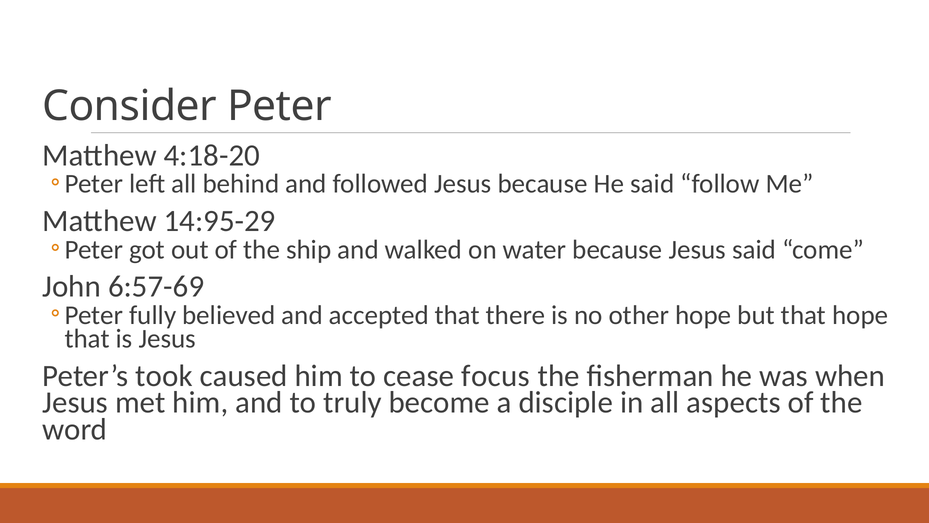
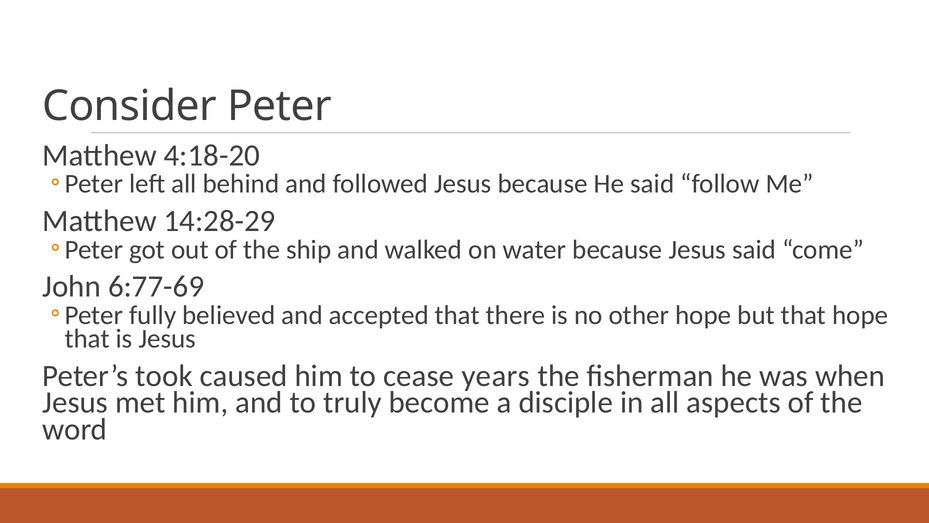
14:95-29: 14:95-29 -> 14:28-29
6:57-69: 6:57-69 -> 6:77-69
focus: focus -> years
